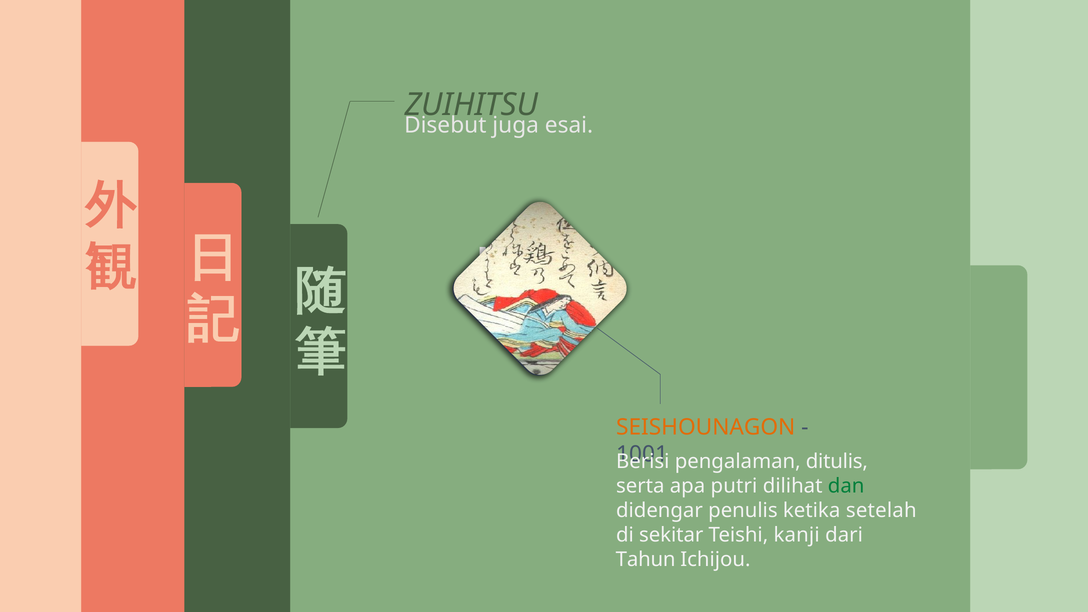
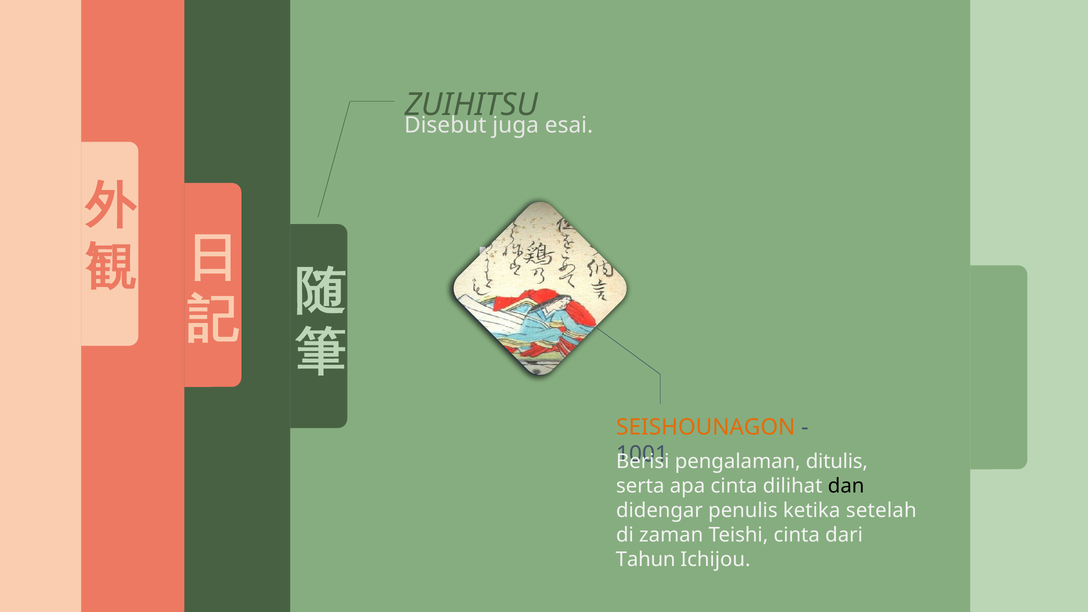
apa putri: putri -> cinta
dan colour: green -> black
sekitar: sekitar -> zaman
Teishi kanji: kanji -> cinta
